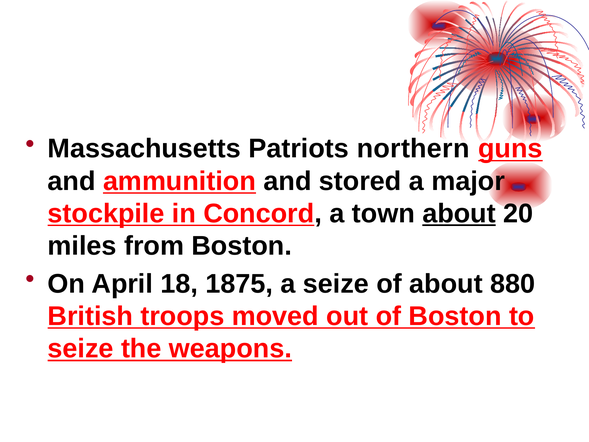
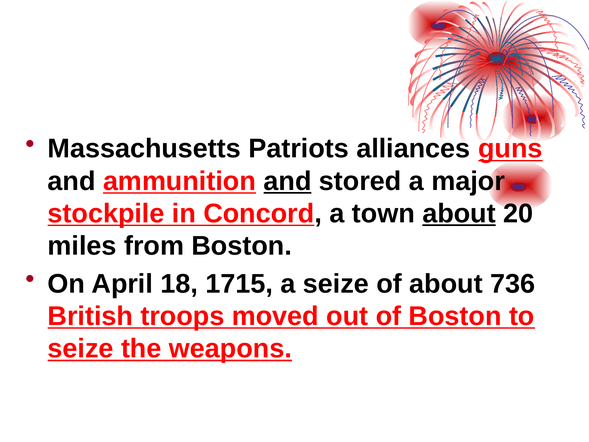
northern: northern -> alliances
and at (288, 181) underline: none -> present
1875: 1875 -> 1715
880: 880 -> 736
